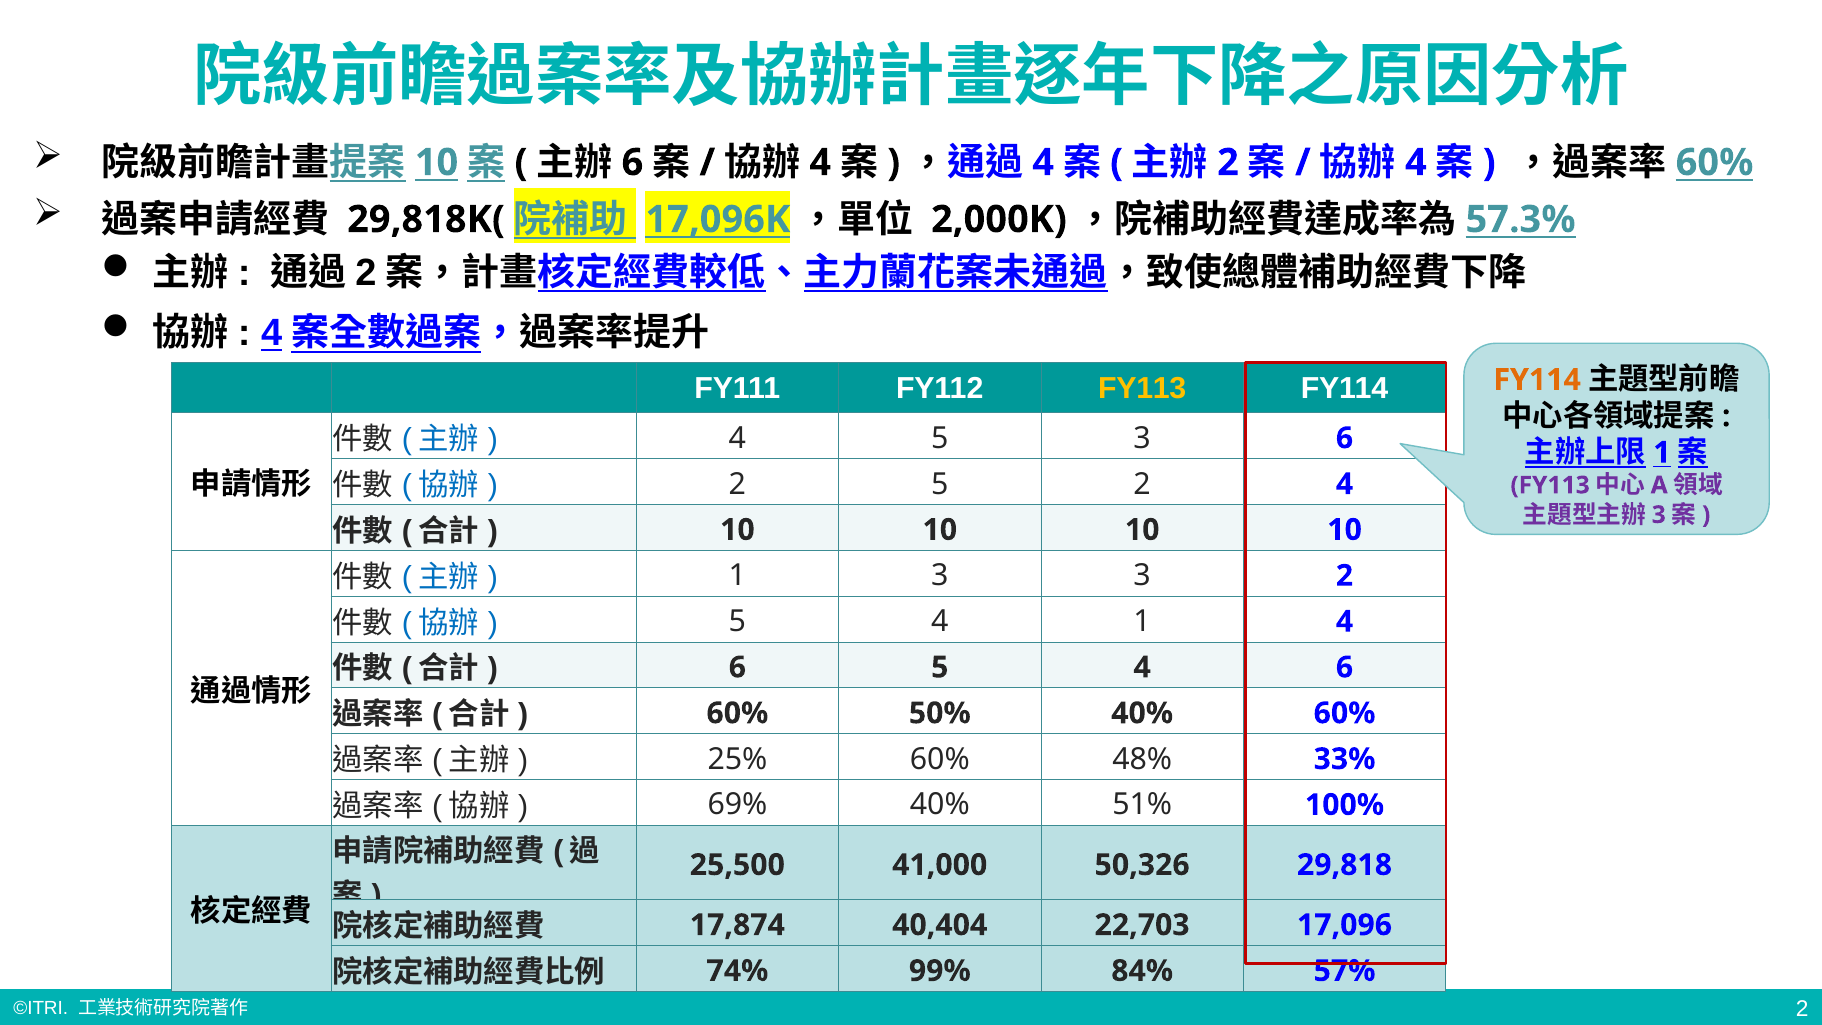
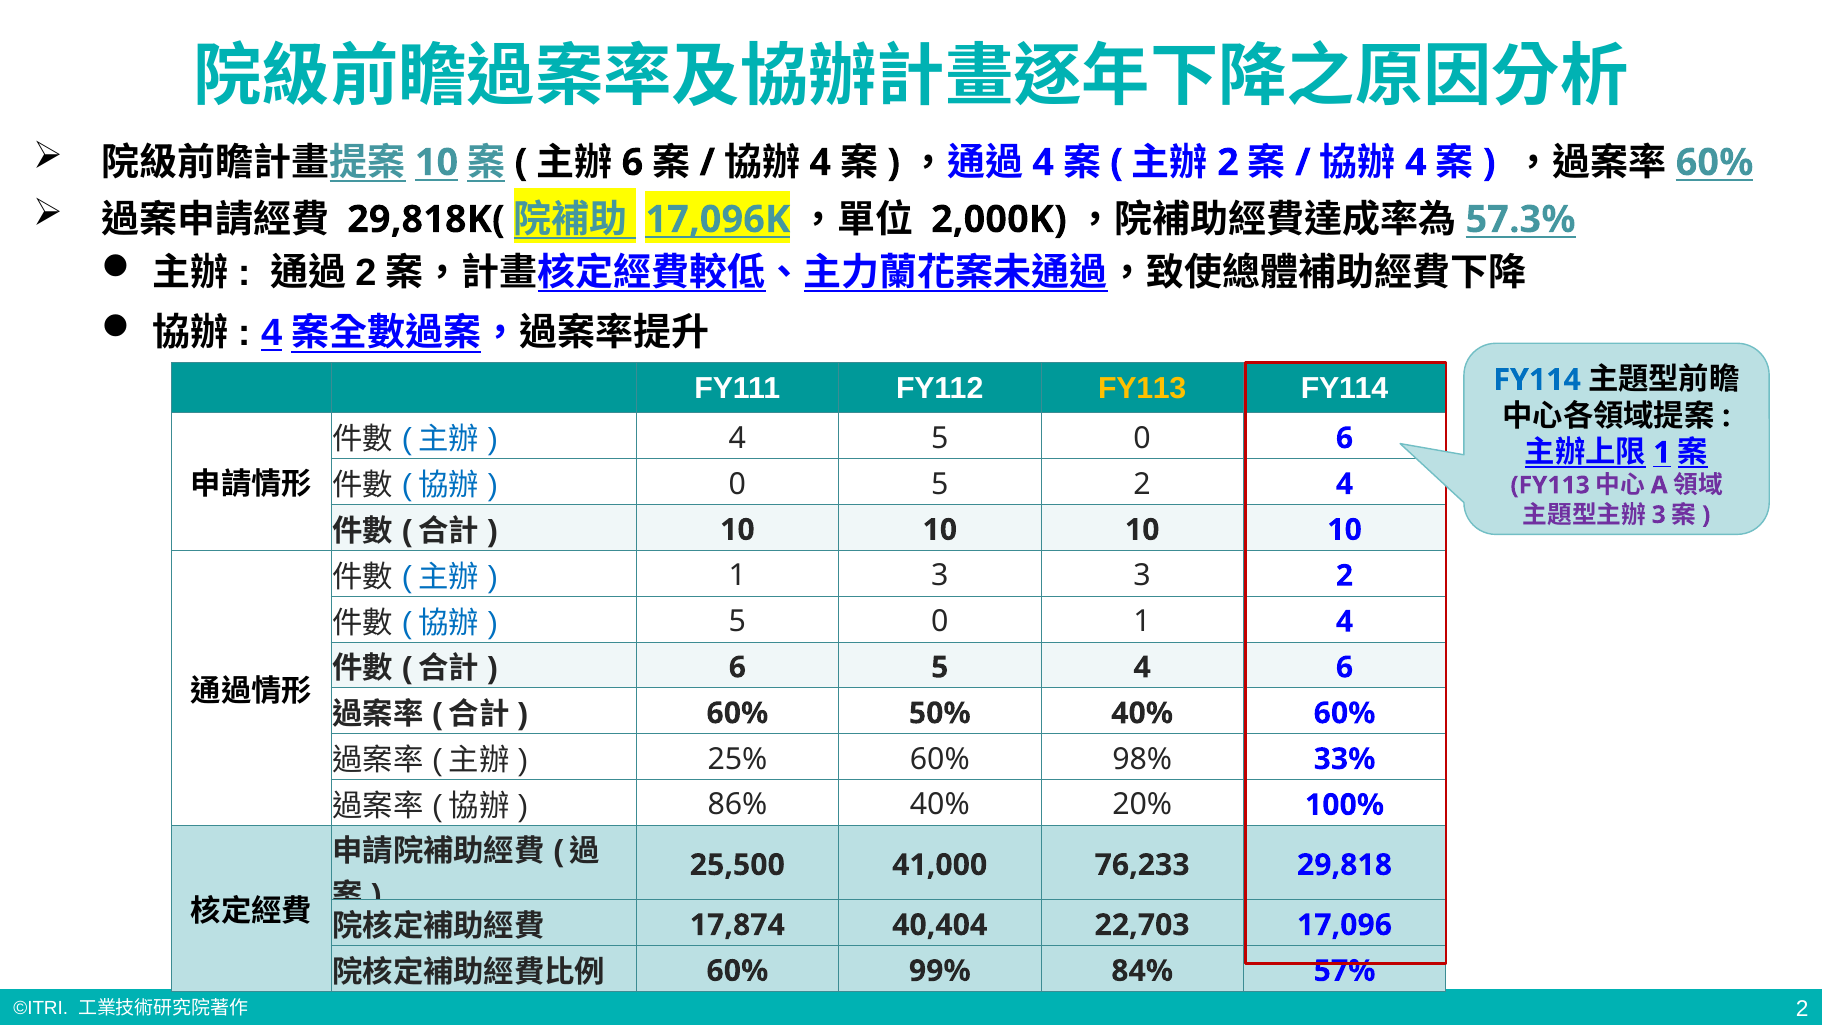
FY114 at (1537, 380) colour: orange -> blue
4 5 3: 3 -> 0
2 at (737, 484): 2 -> 0
4 at (940, 621): 4 -> 0
48%: 48% -> 98%
69%: 69% -> 86%
51%: 51% -> 20%
50,326: 50,326 -> 76,233
74% at (737, 971): 74% -> 60%
